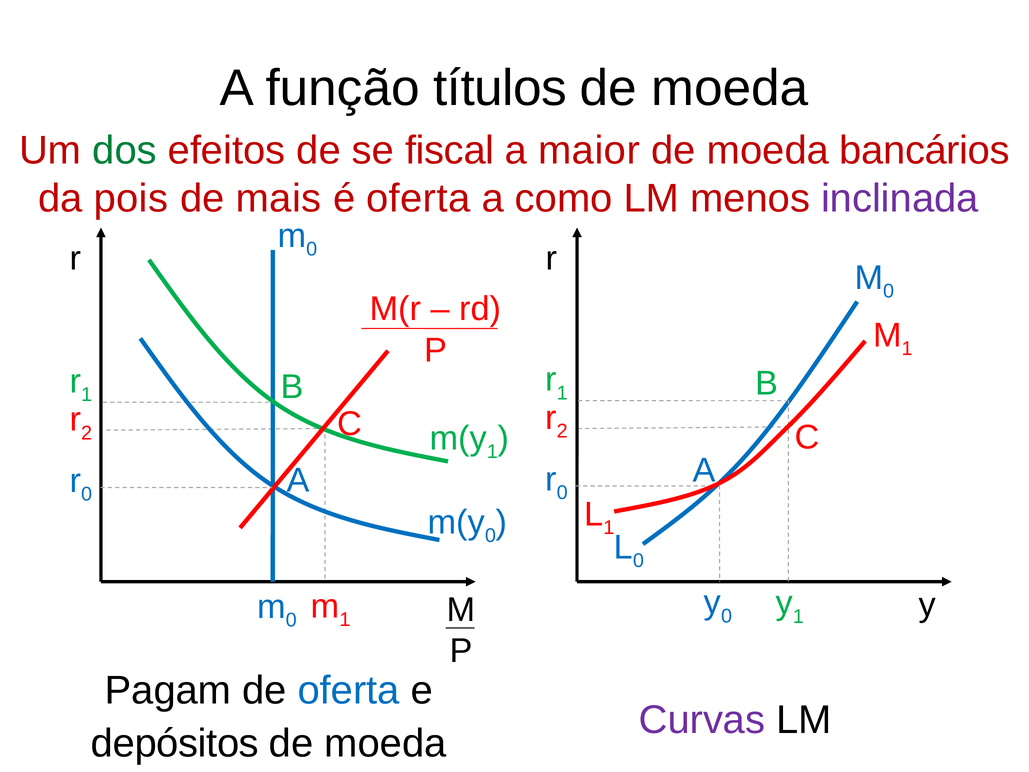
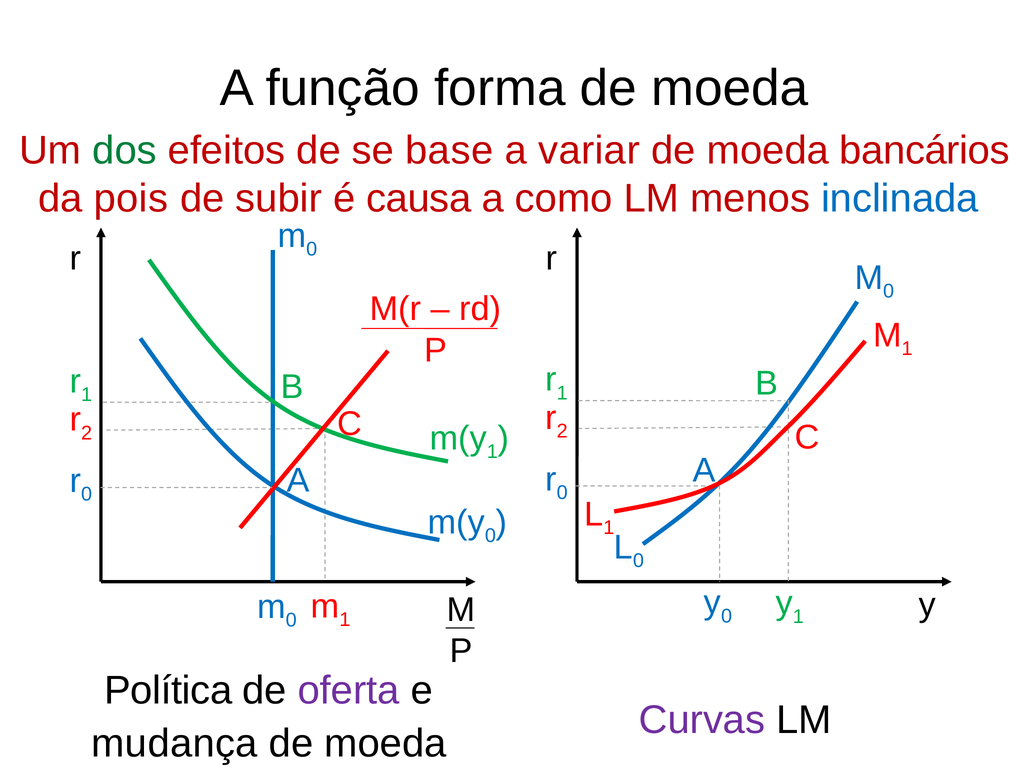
títulos: títulos -> forma
fiscal: fiscal -> base
maior: maior -> variar
mais: mais -> subir
é oferta: oferta -> causa
inclinada colour: purple -> blue
Pagam: Pagam -> Política
oferta at (349, 691) colour: blue -> purple
depósitos: depósitos -> mudança
